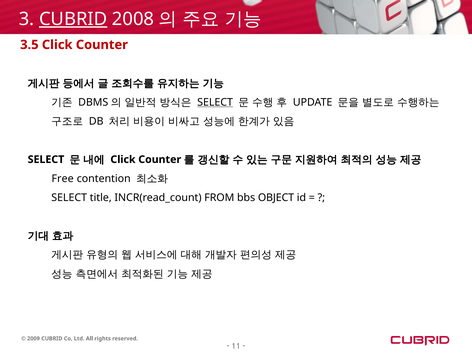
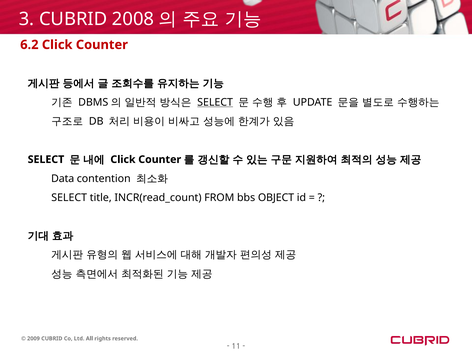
CUBRID at (73, 19) underline: present -> none
3.5: 3.5 -> 6.2
Free: Free -> Data
